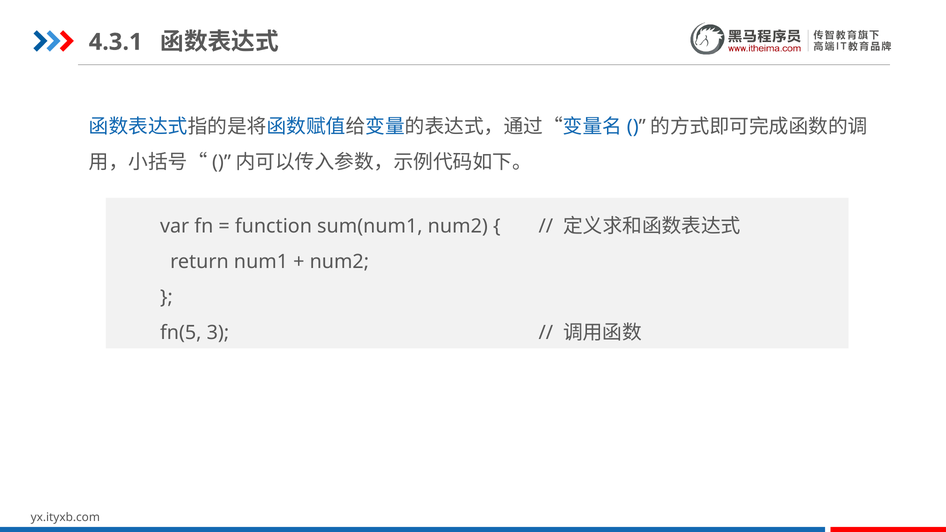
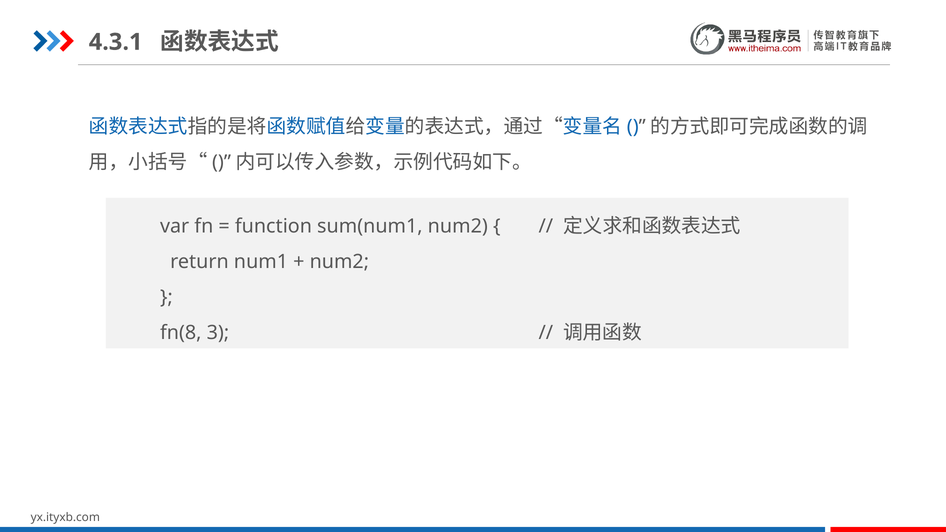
fn(5: fn(5 -> fn(8
